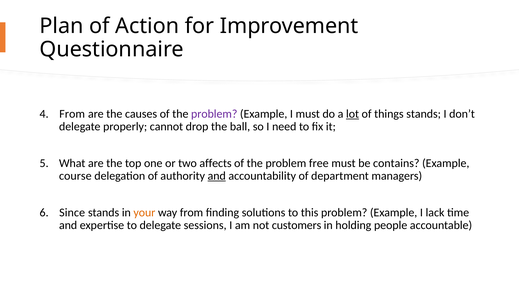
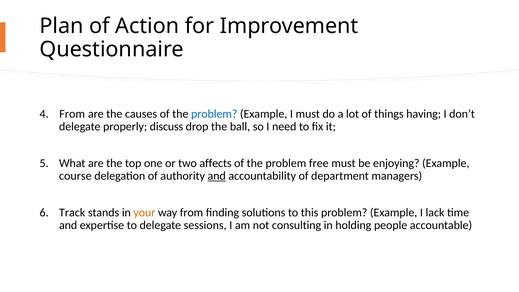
problem at (214, 114) colour: purple -> blue
lot underline: present -> none
things stands: stands -> having
cannot: cannot -> discuss
contains: contains -> enjoying
Since: Since -> Track
customers: customers -> consulting
